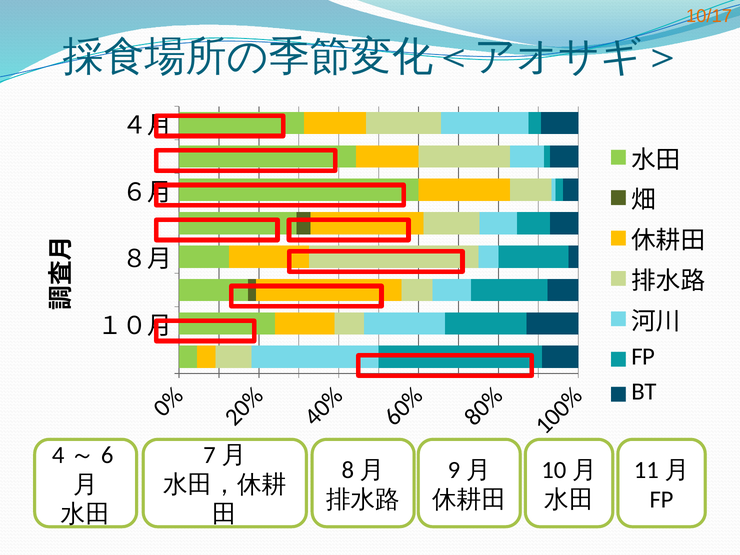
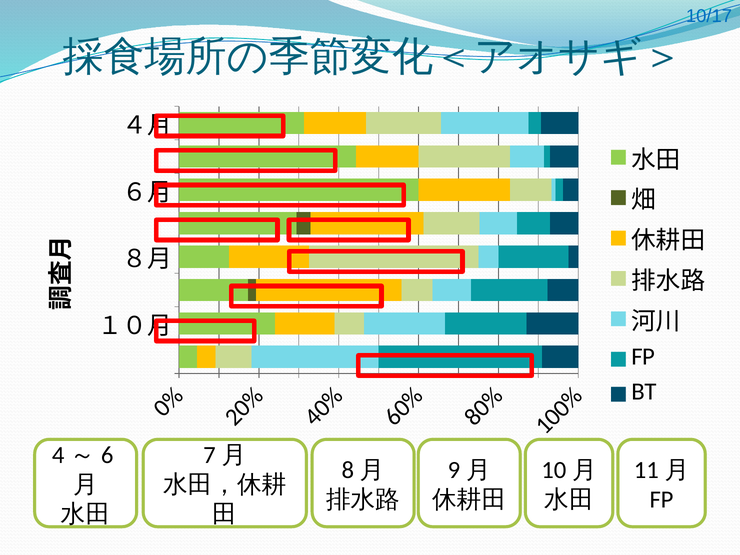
10/17 colour: orange -> blue
